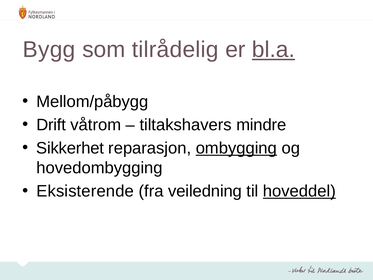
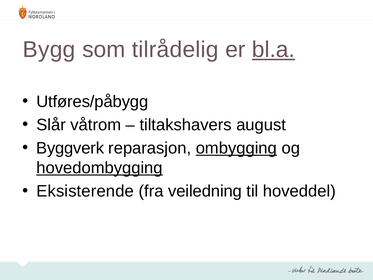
Mellom/påbygg: Mellom/påbygg -> Utføres/påbygg
Drift: Drift -> Slår
mindre: mindre -> august
Sikkerhet: Sikkerhet -> Byggverk
hovedombygging underline: none -> present
hoveddel underline: present -> none
